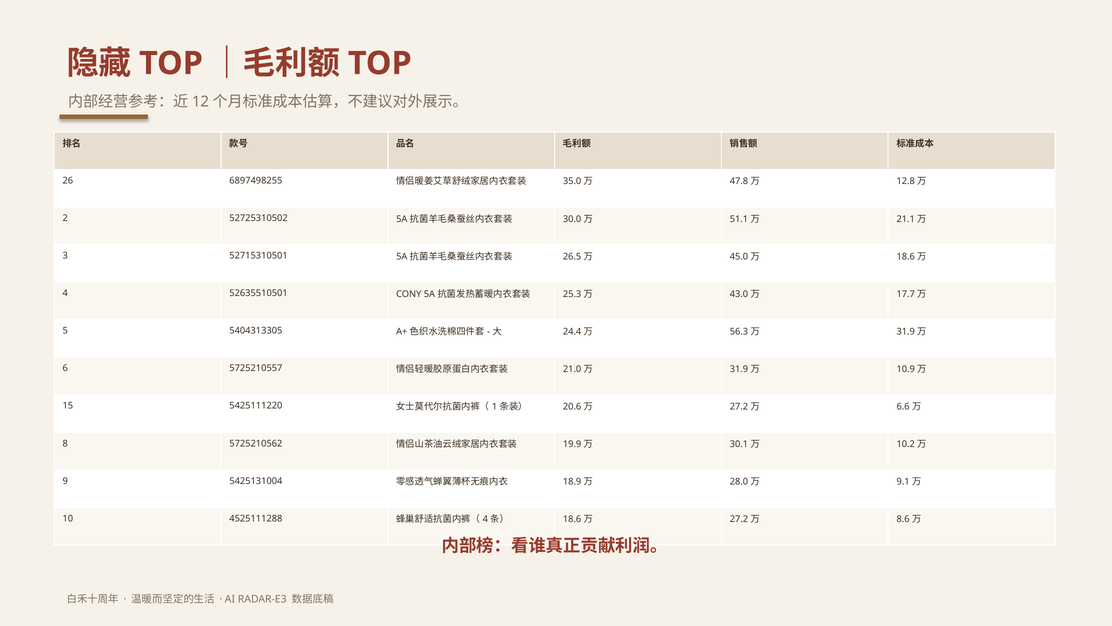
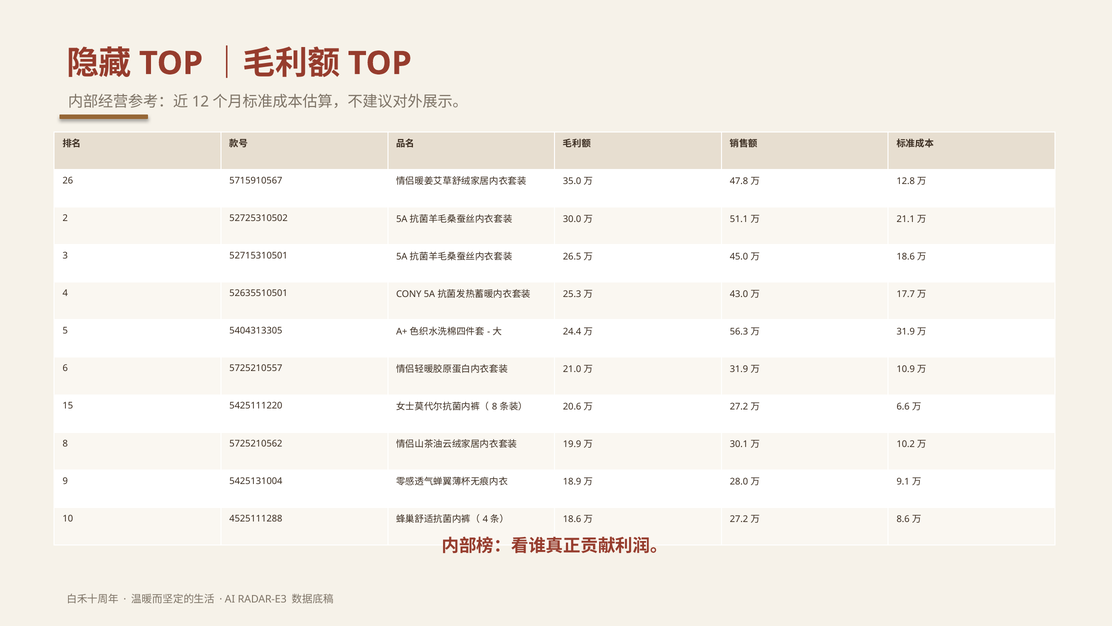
6897498255: 6897498255 -> 5715910567
1 at (495, 406): 1 -> 8
